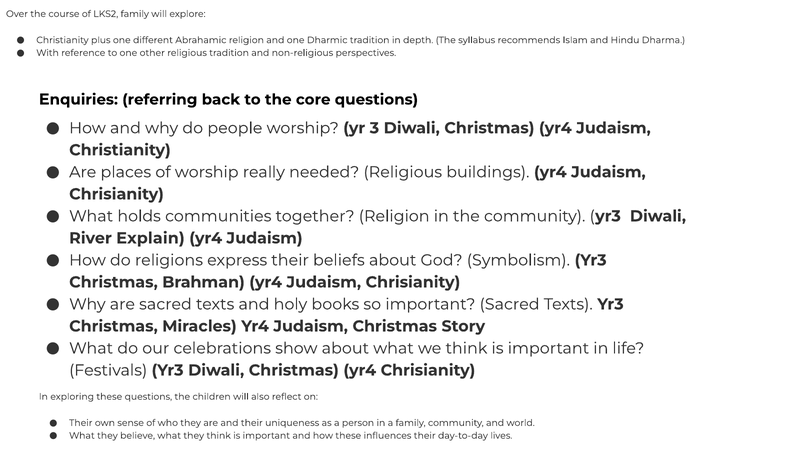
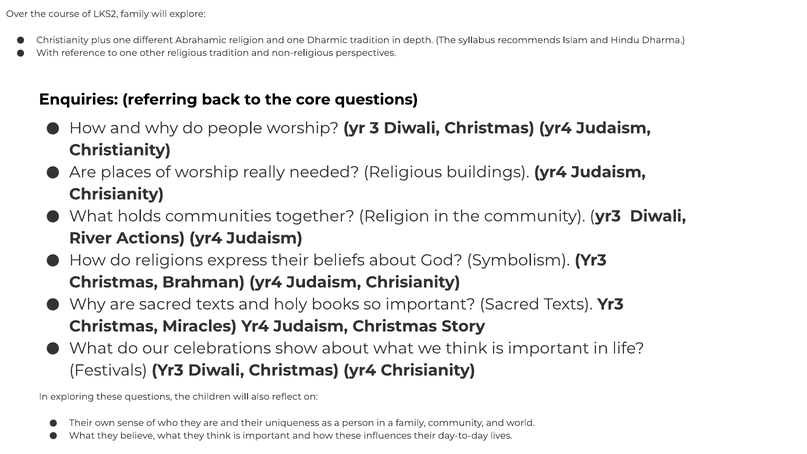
Explain: Explain -> Actions
